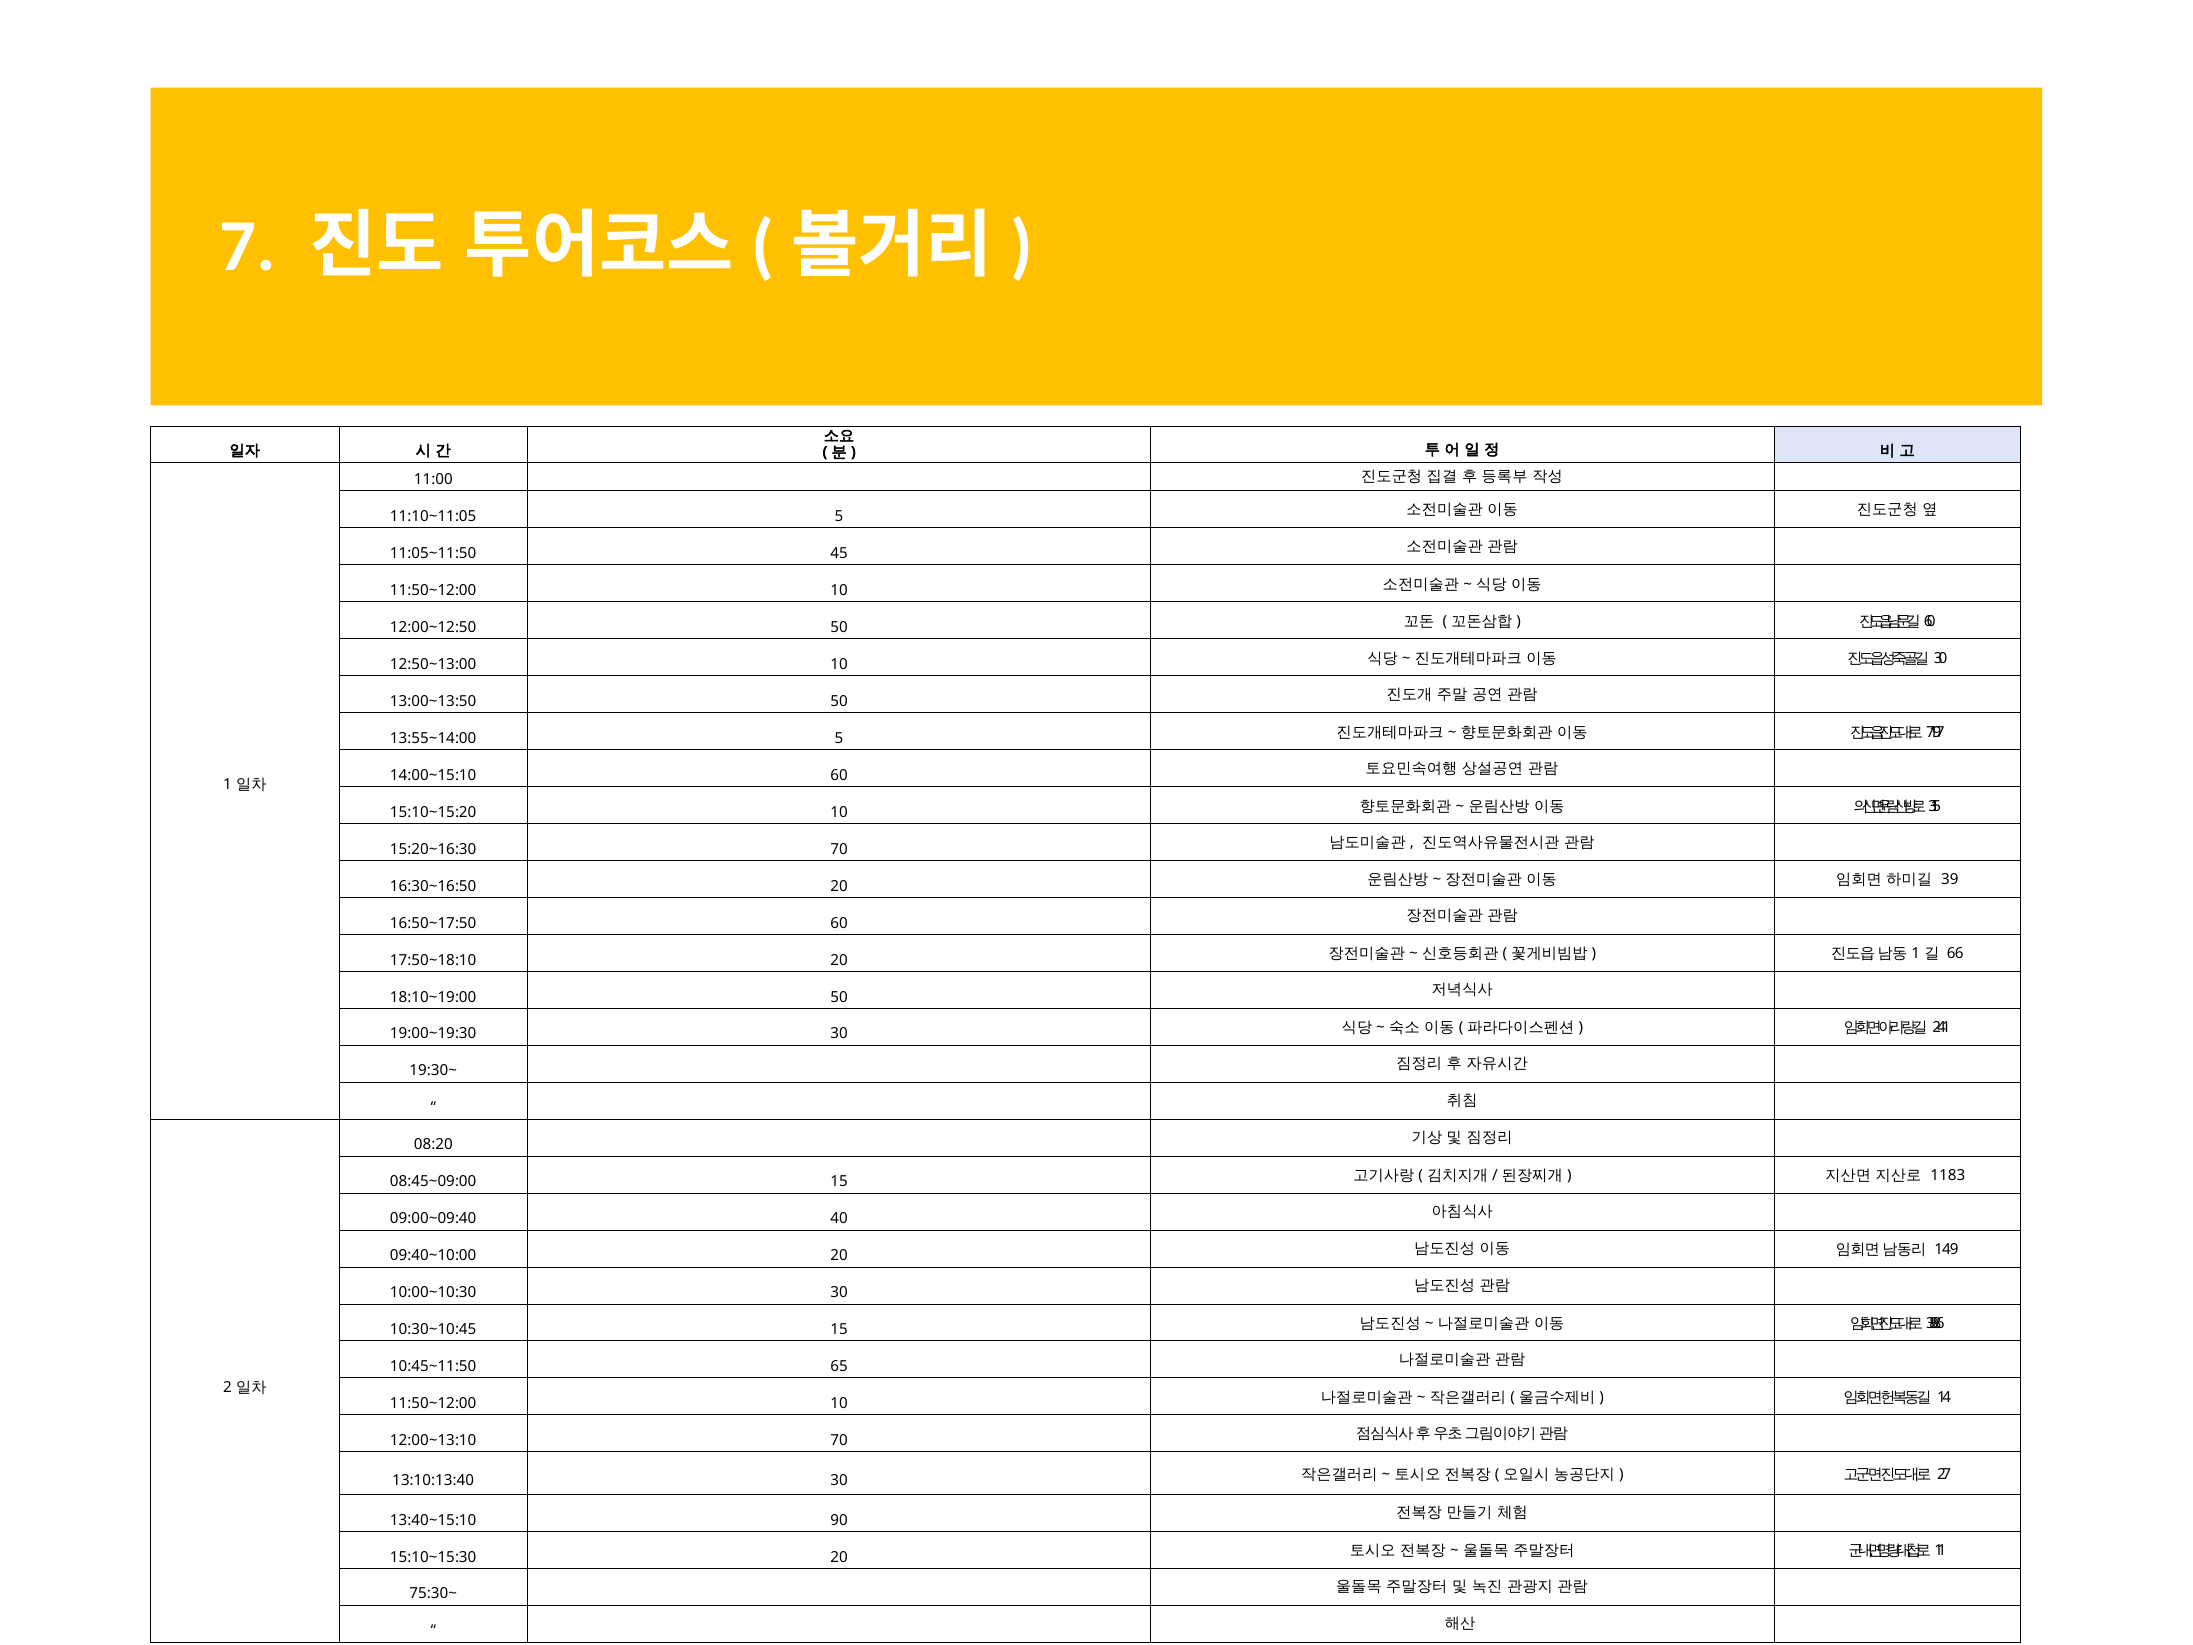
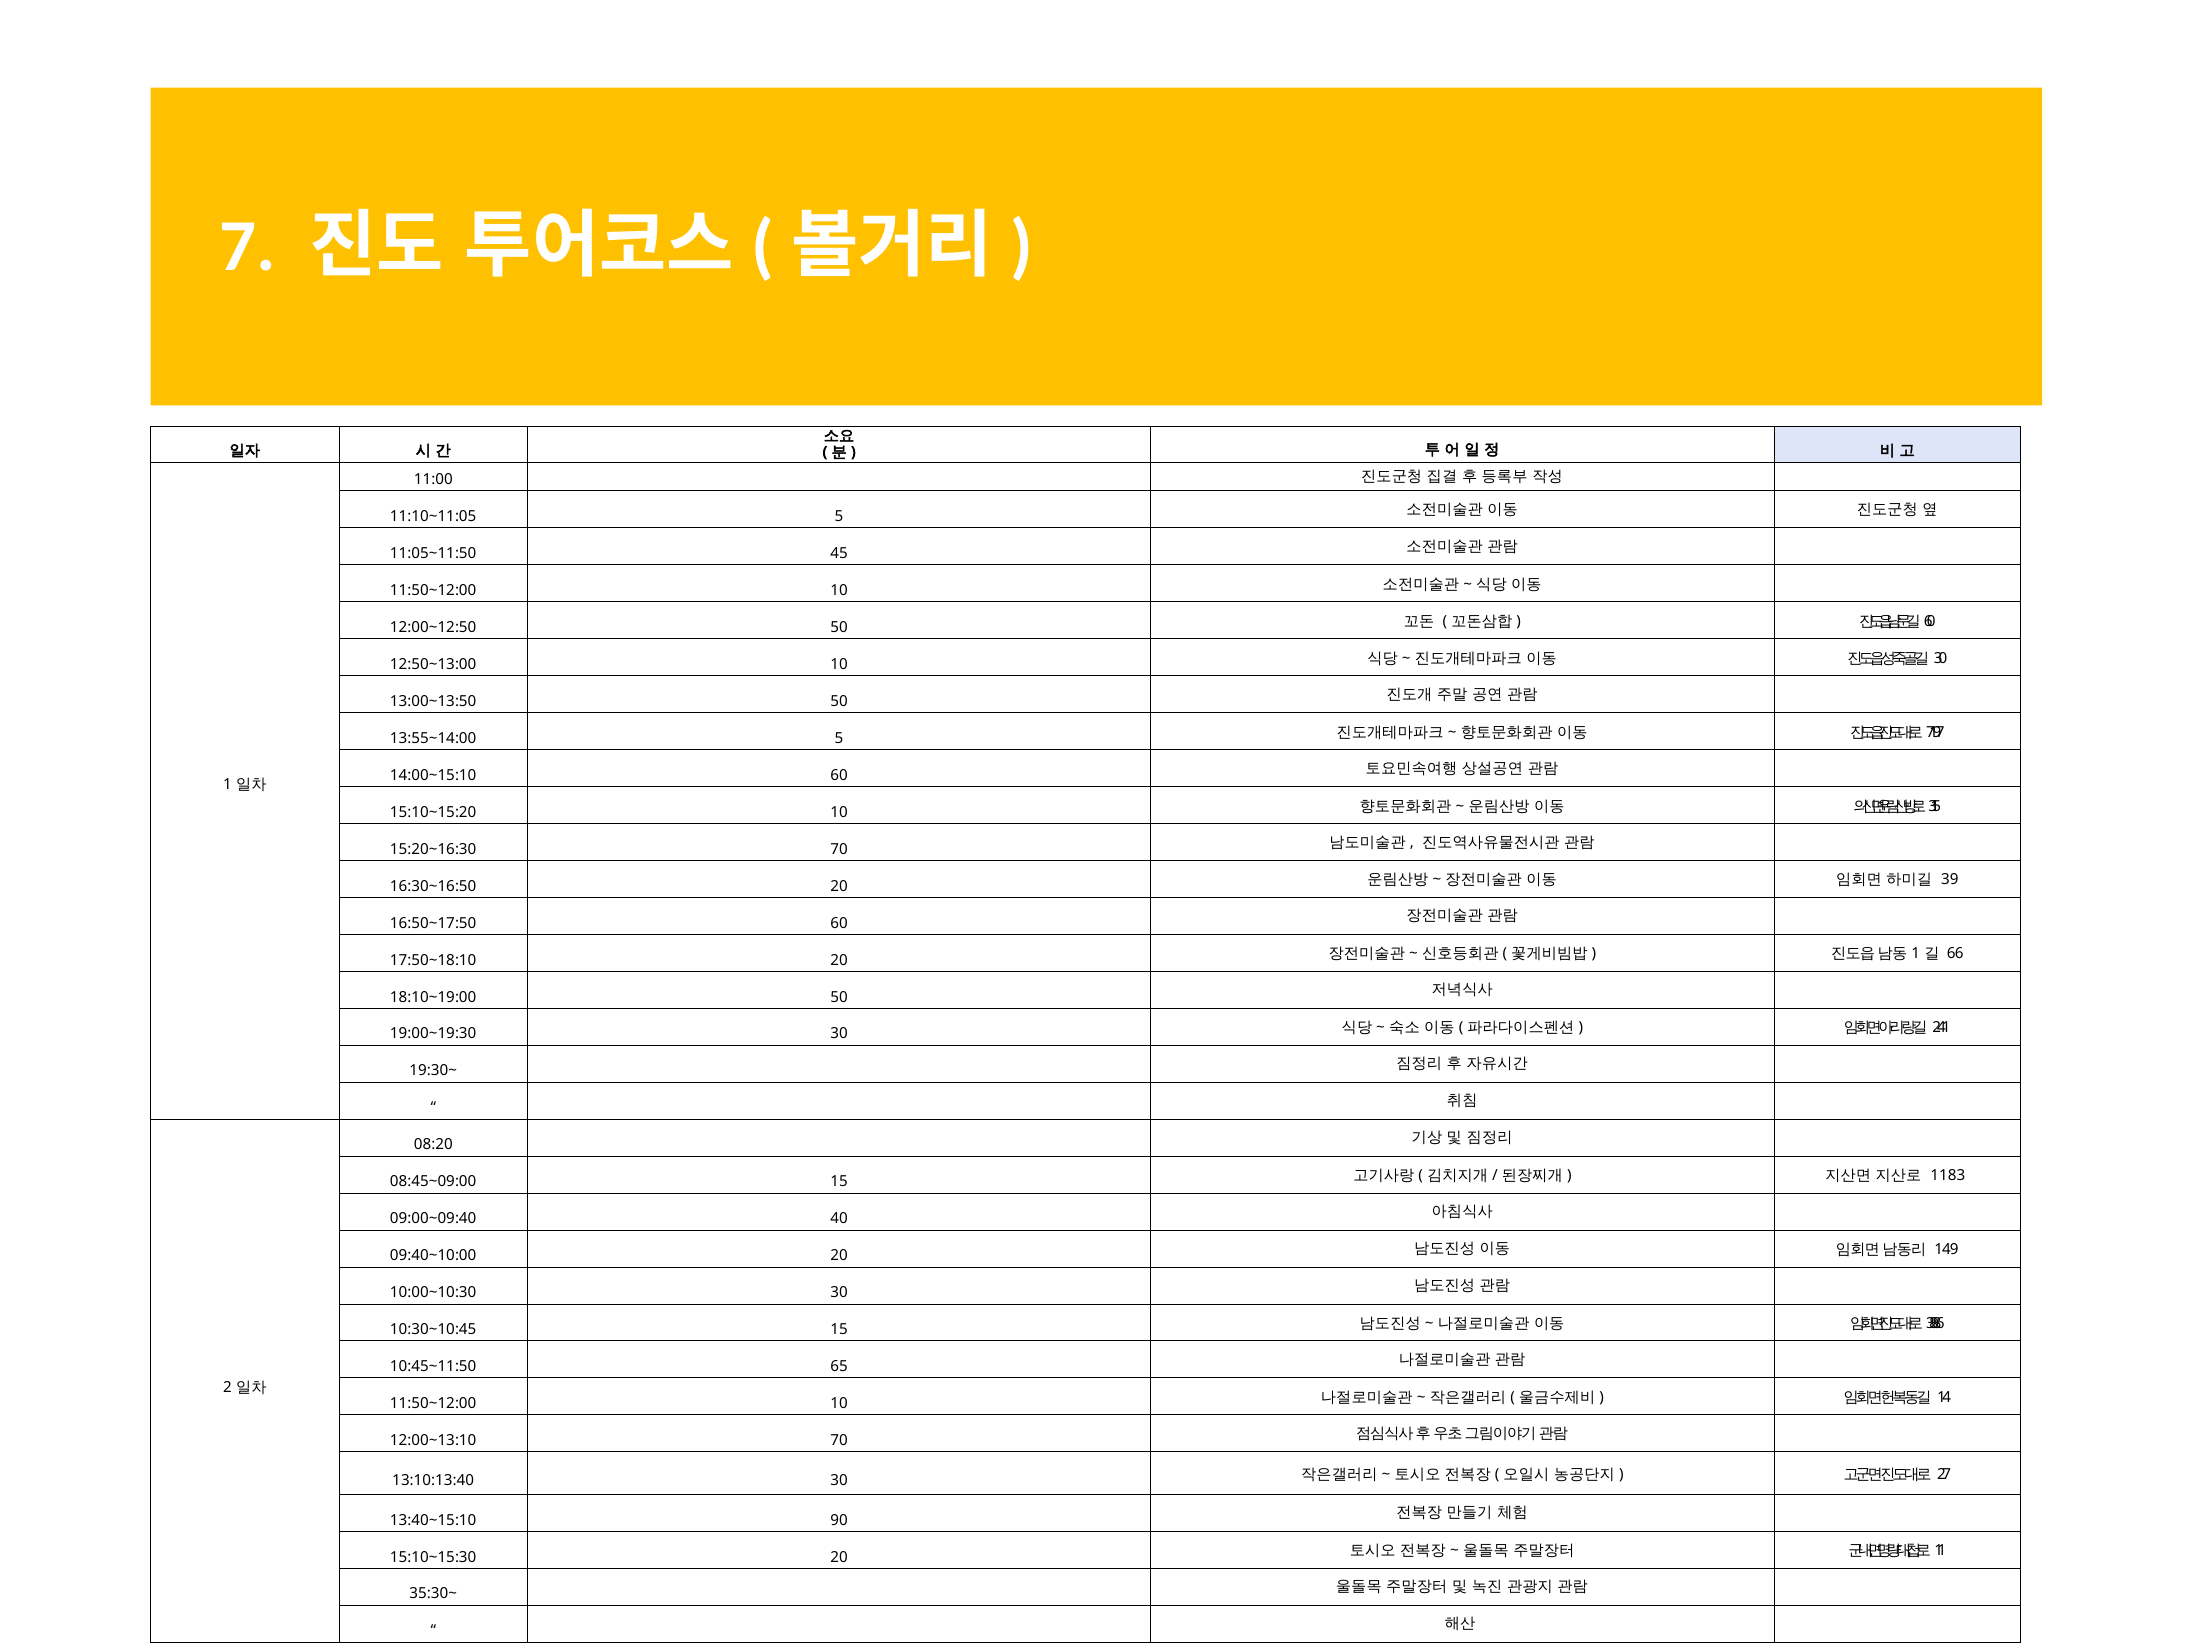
75:30~: 75:30~ -> 35:30~
